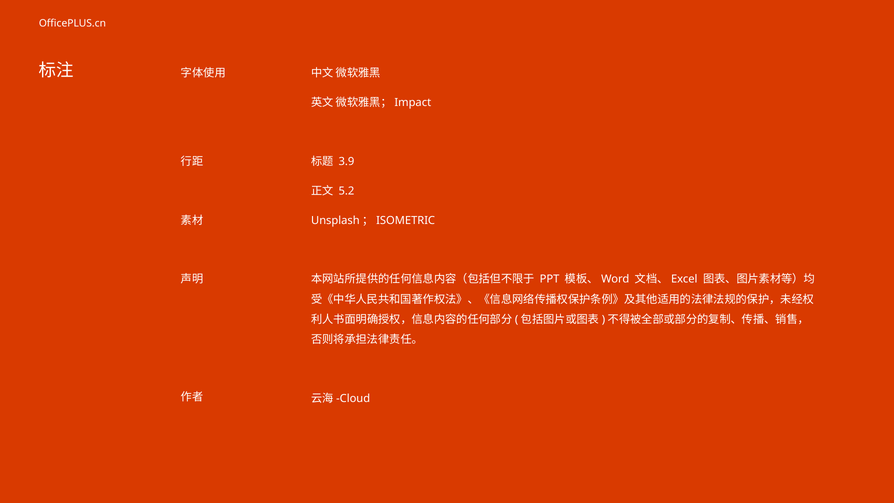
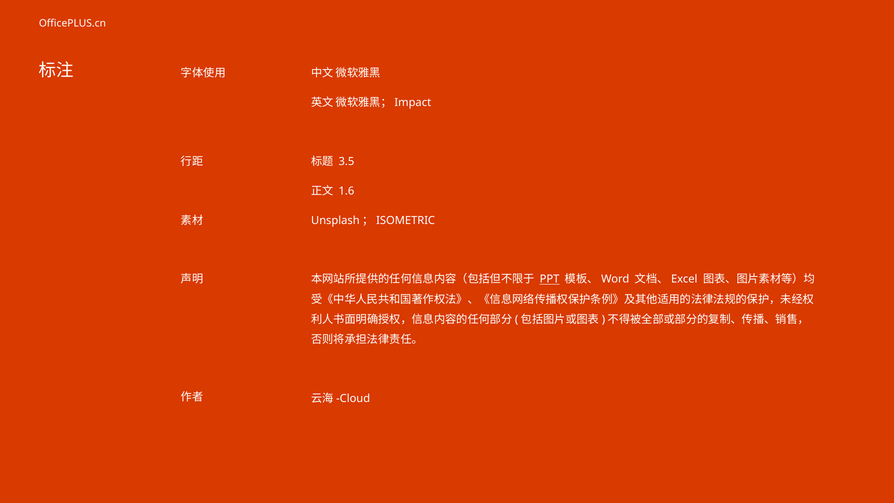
3.9: 3.9 -> 3.5
5.2: 5.2 -> 1.6
PPT underline: none -> present
